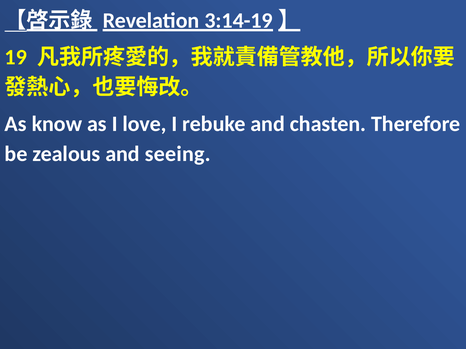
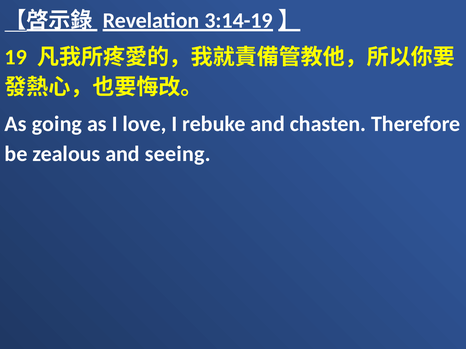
know: know -> going
